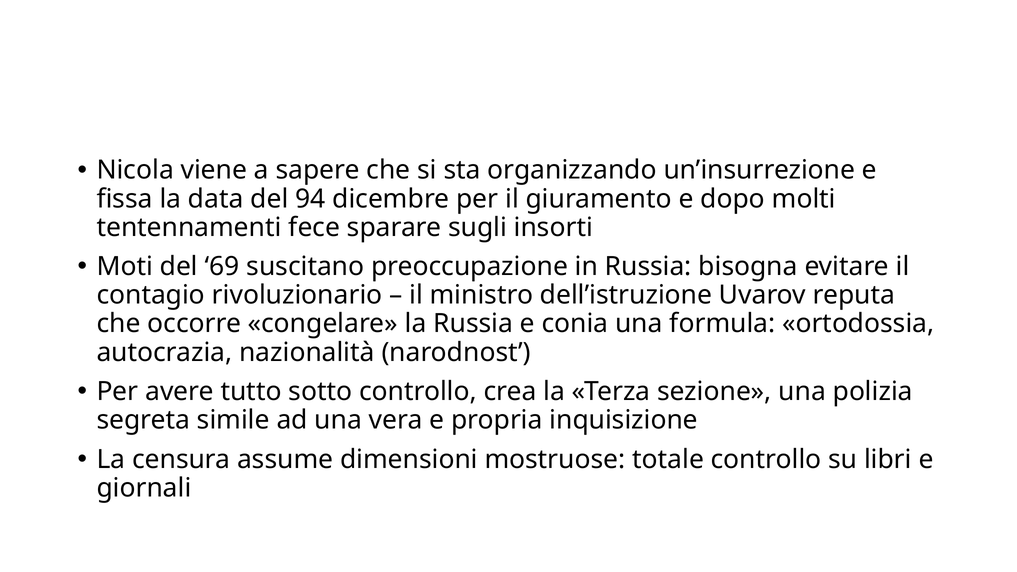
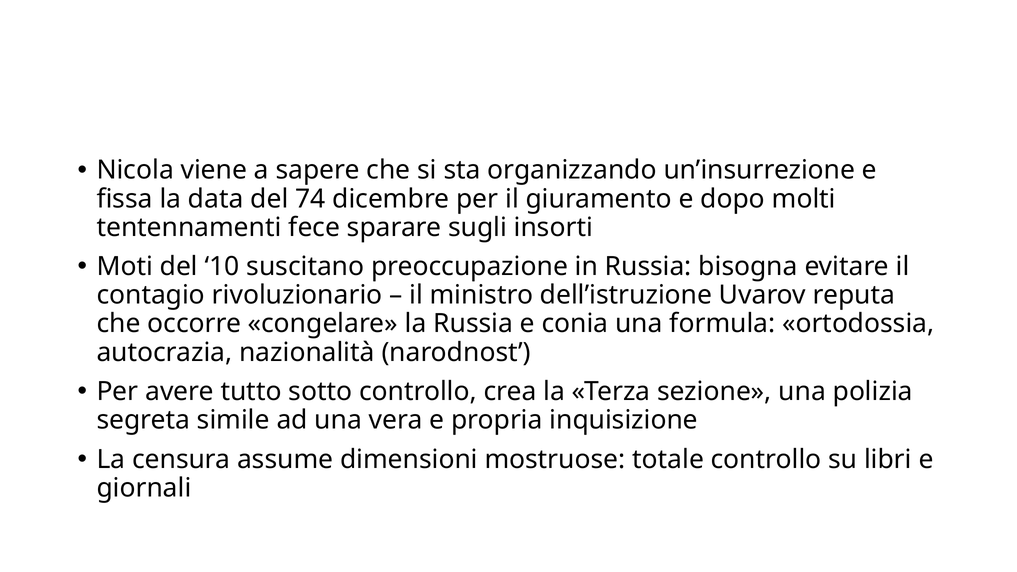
94: 94 -> 74
69: 69 -> 10
